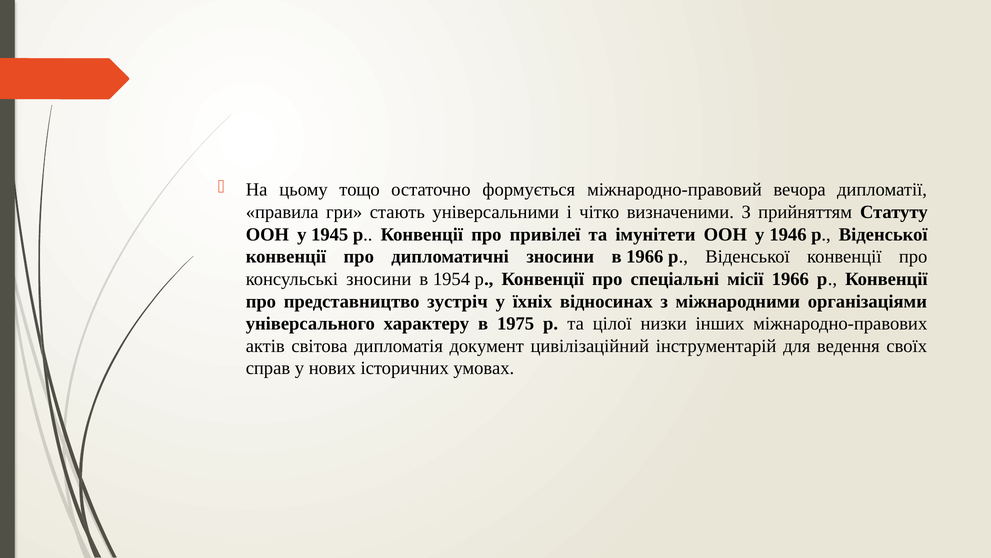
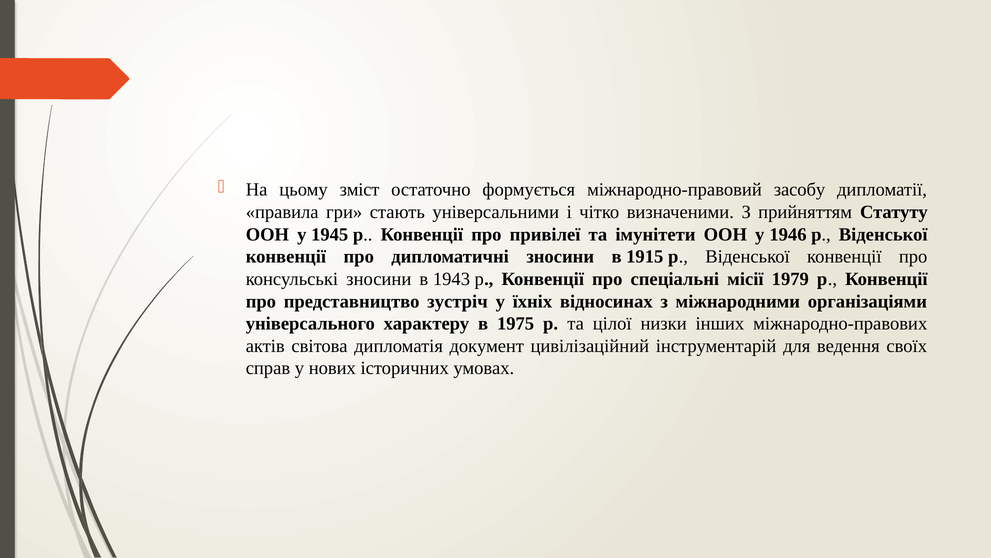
тощо: тощо -> зміст
вечора: вечора -> засобу
в 1966: 1966 -> 1915
1954: 1954 -> 1943
місії 1966: 1966 -> 1979
